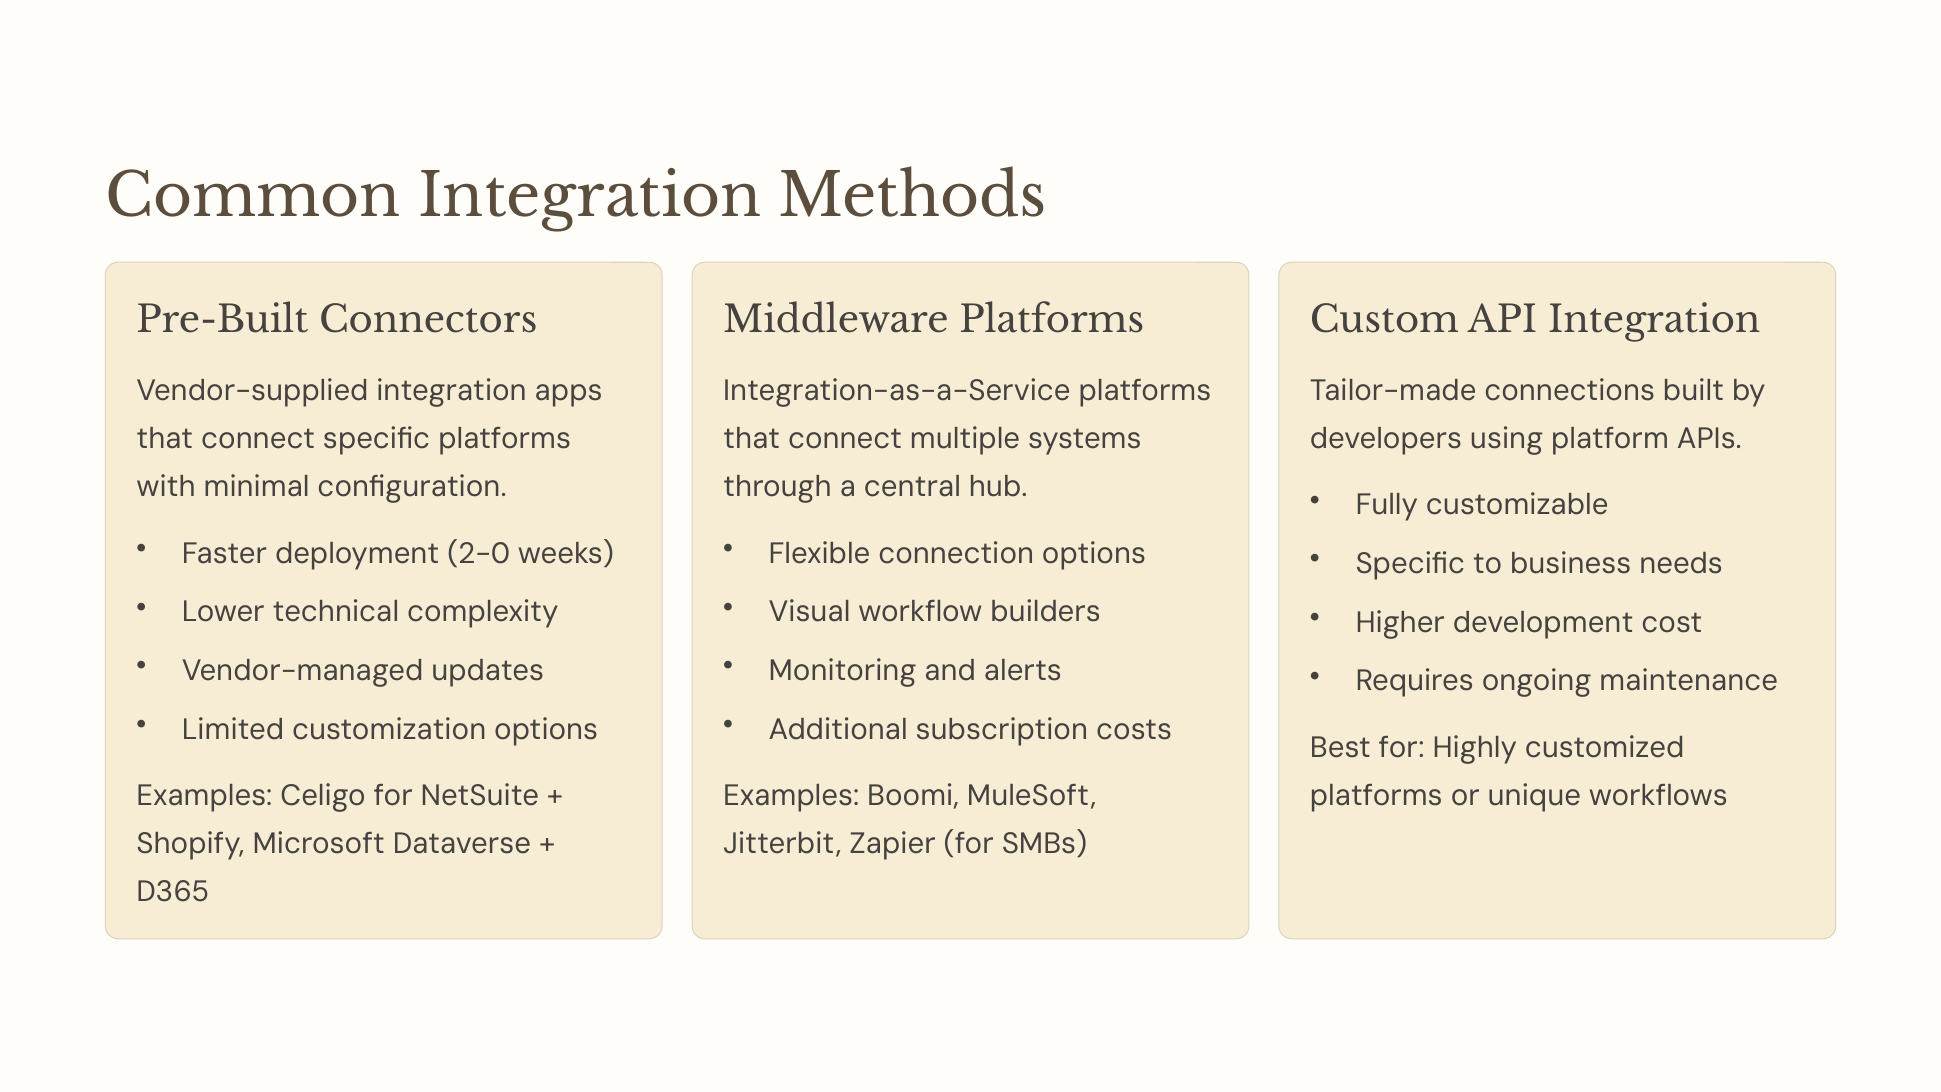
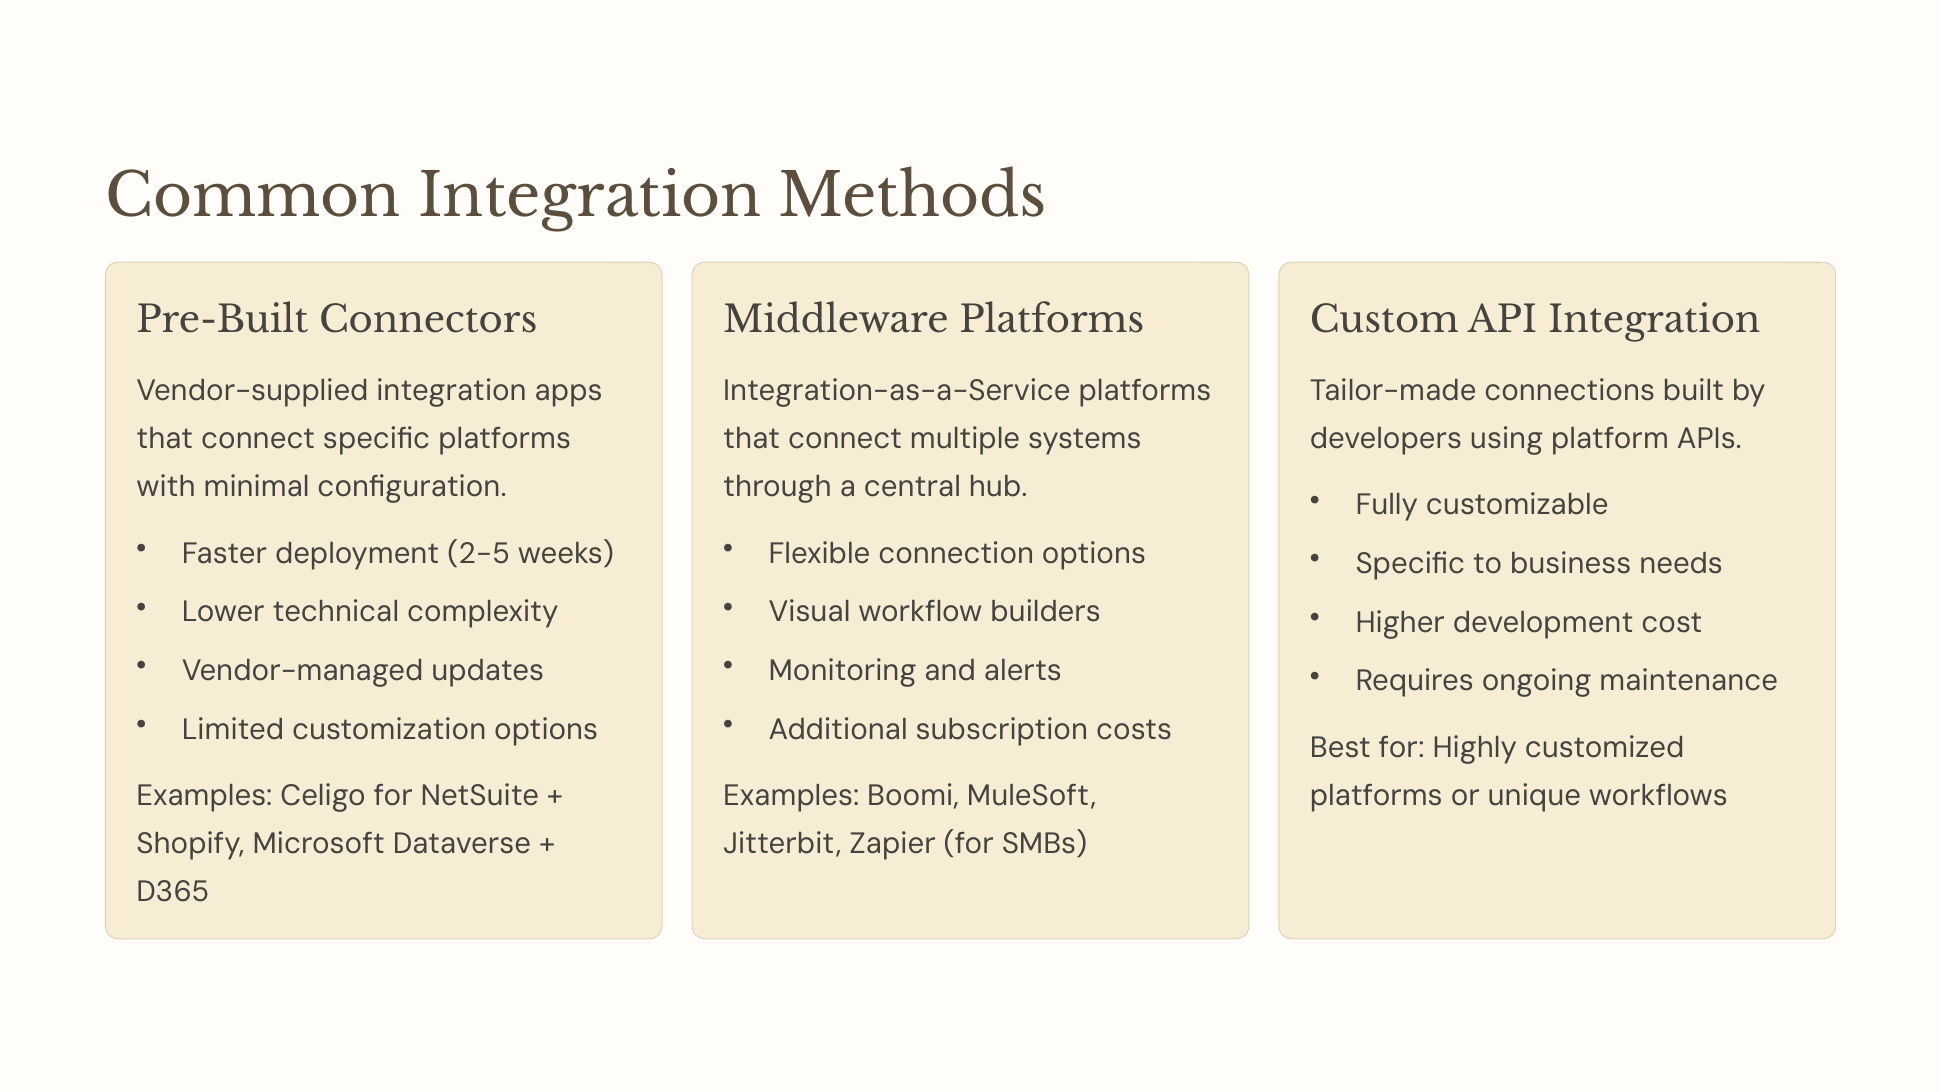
2-0: 2-0 -> 2-5
